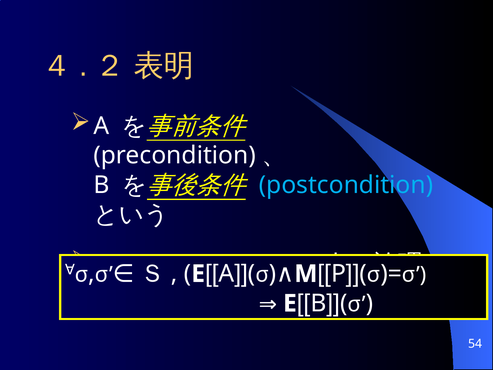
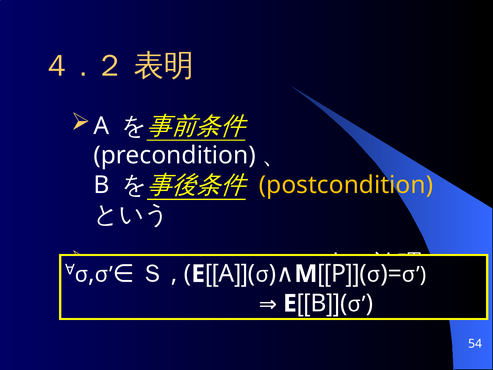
postcondition colour: light blue -> yellow
